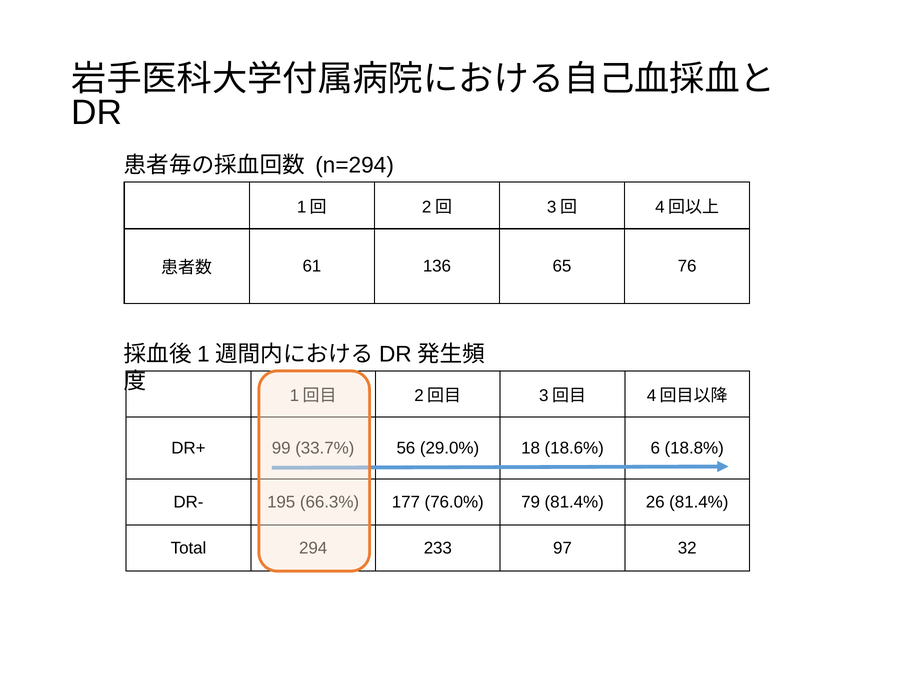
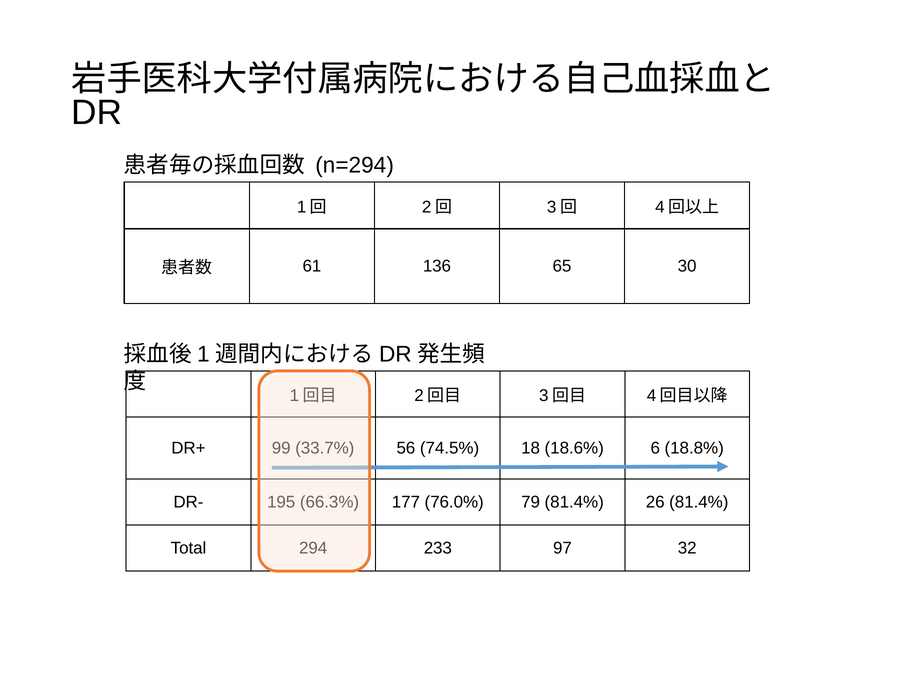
76: 76 -> 30
29.0%: 29.0% -> 74.5%
